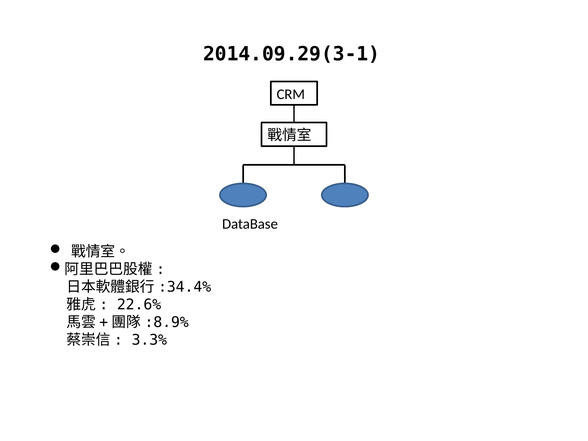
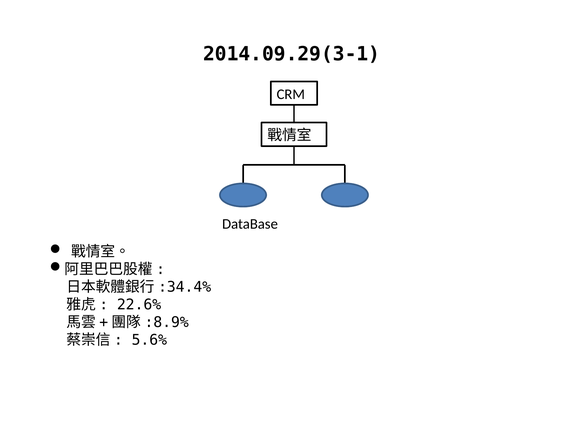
3.3%: 3.3% -> 5.6%
